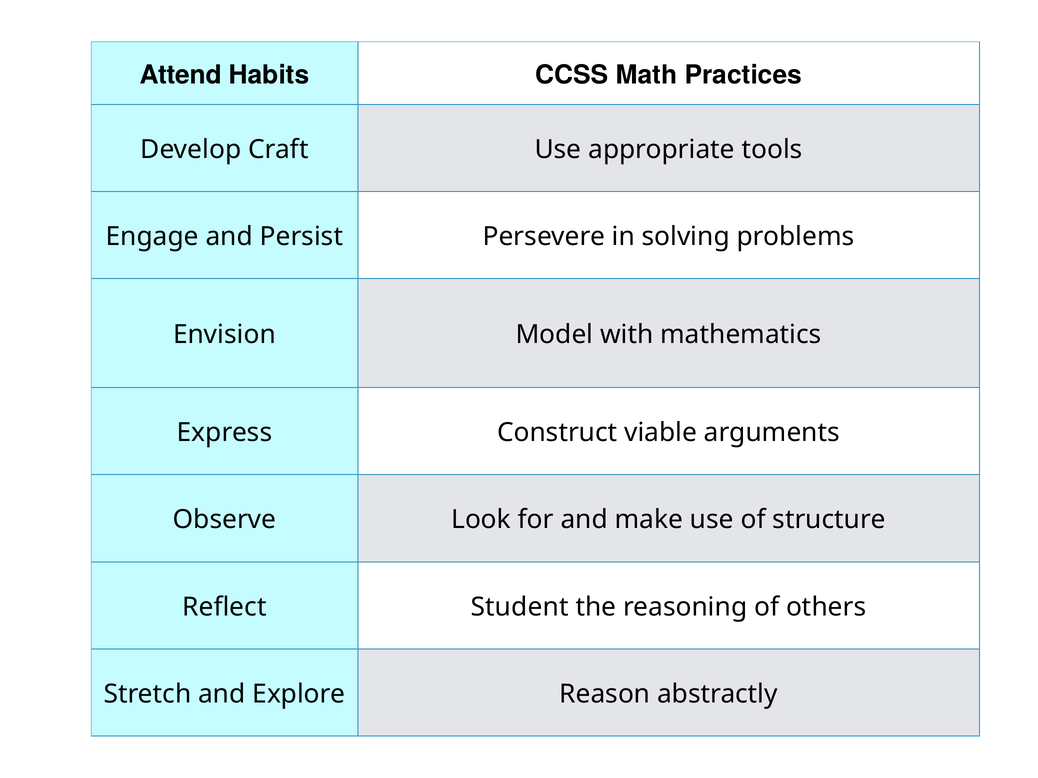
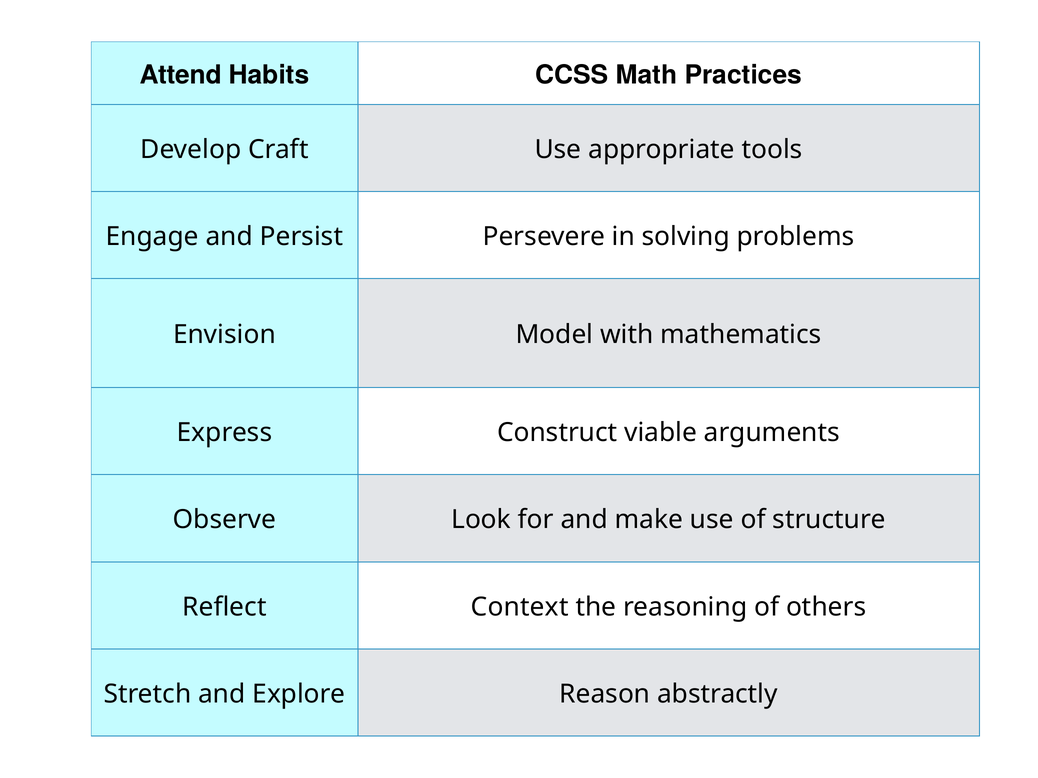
Student: Student -> Context
